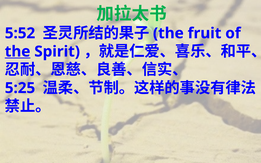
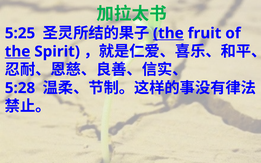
5:52: 5:52 -> 5:25
the at (168, 33) underline: none -> present
5:25: 5:25 -> 5:28
